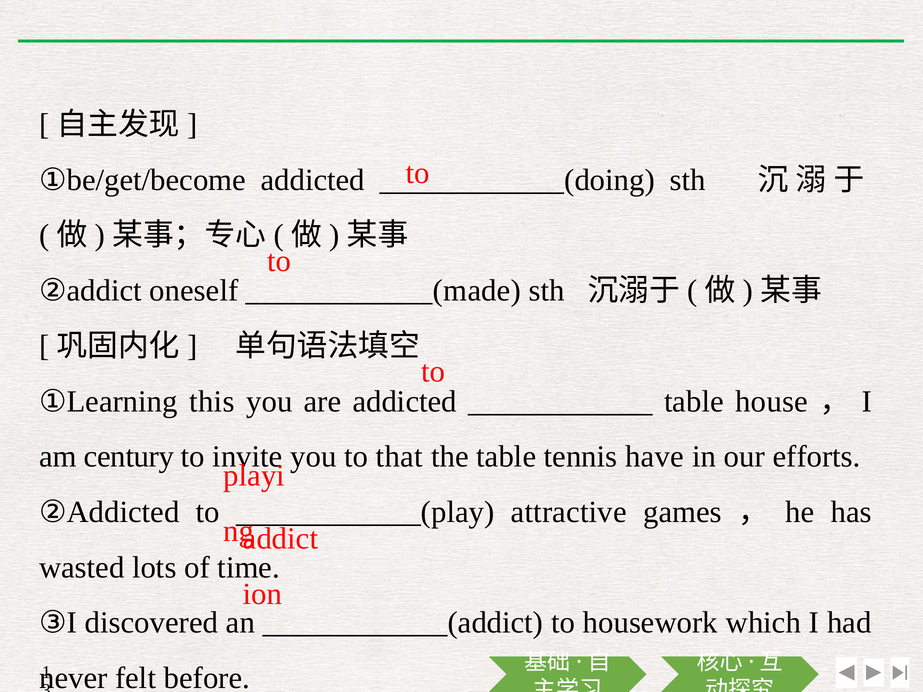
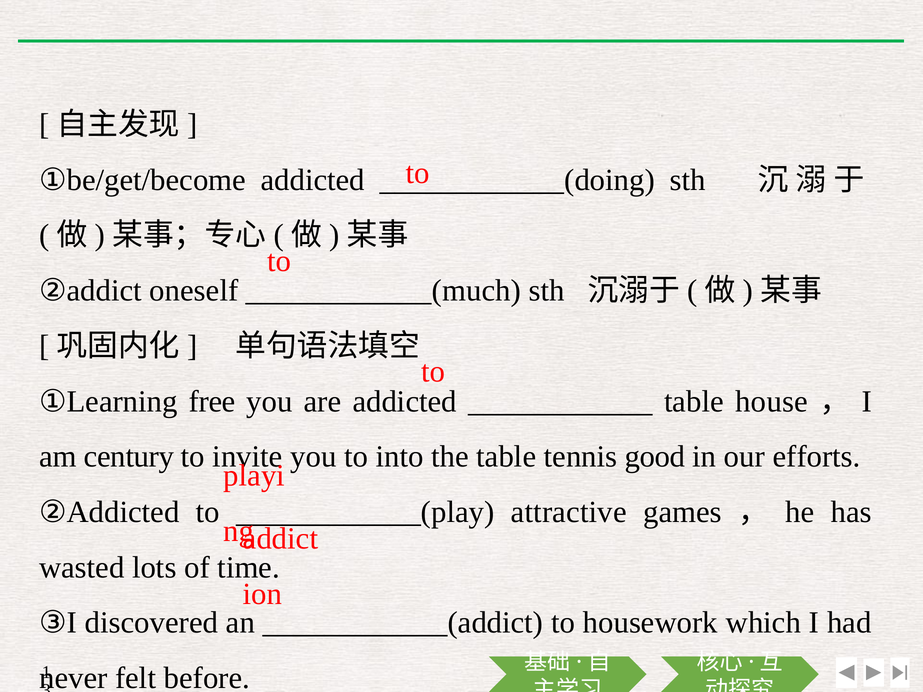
____________(made: ____________(made -> ____________(much
this: this -> free
that: that -> into
have: have -> good
